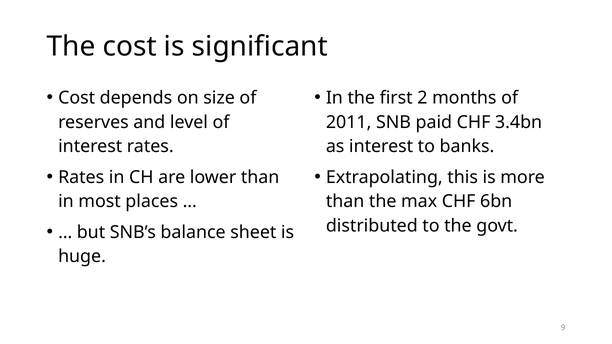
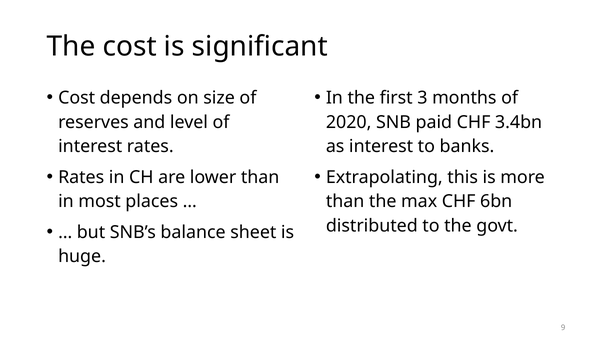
2: 2 -> 3
2011: 2011 -> 2020
